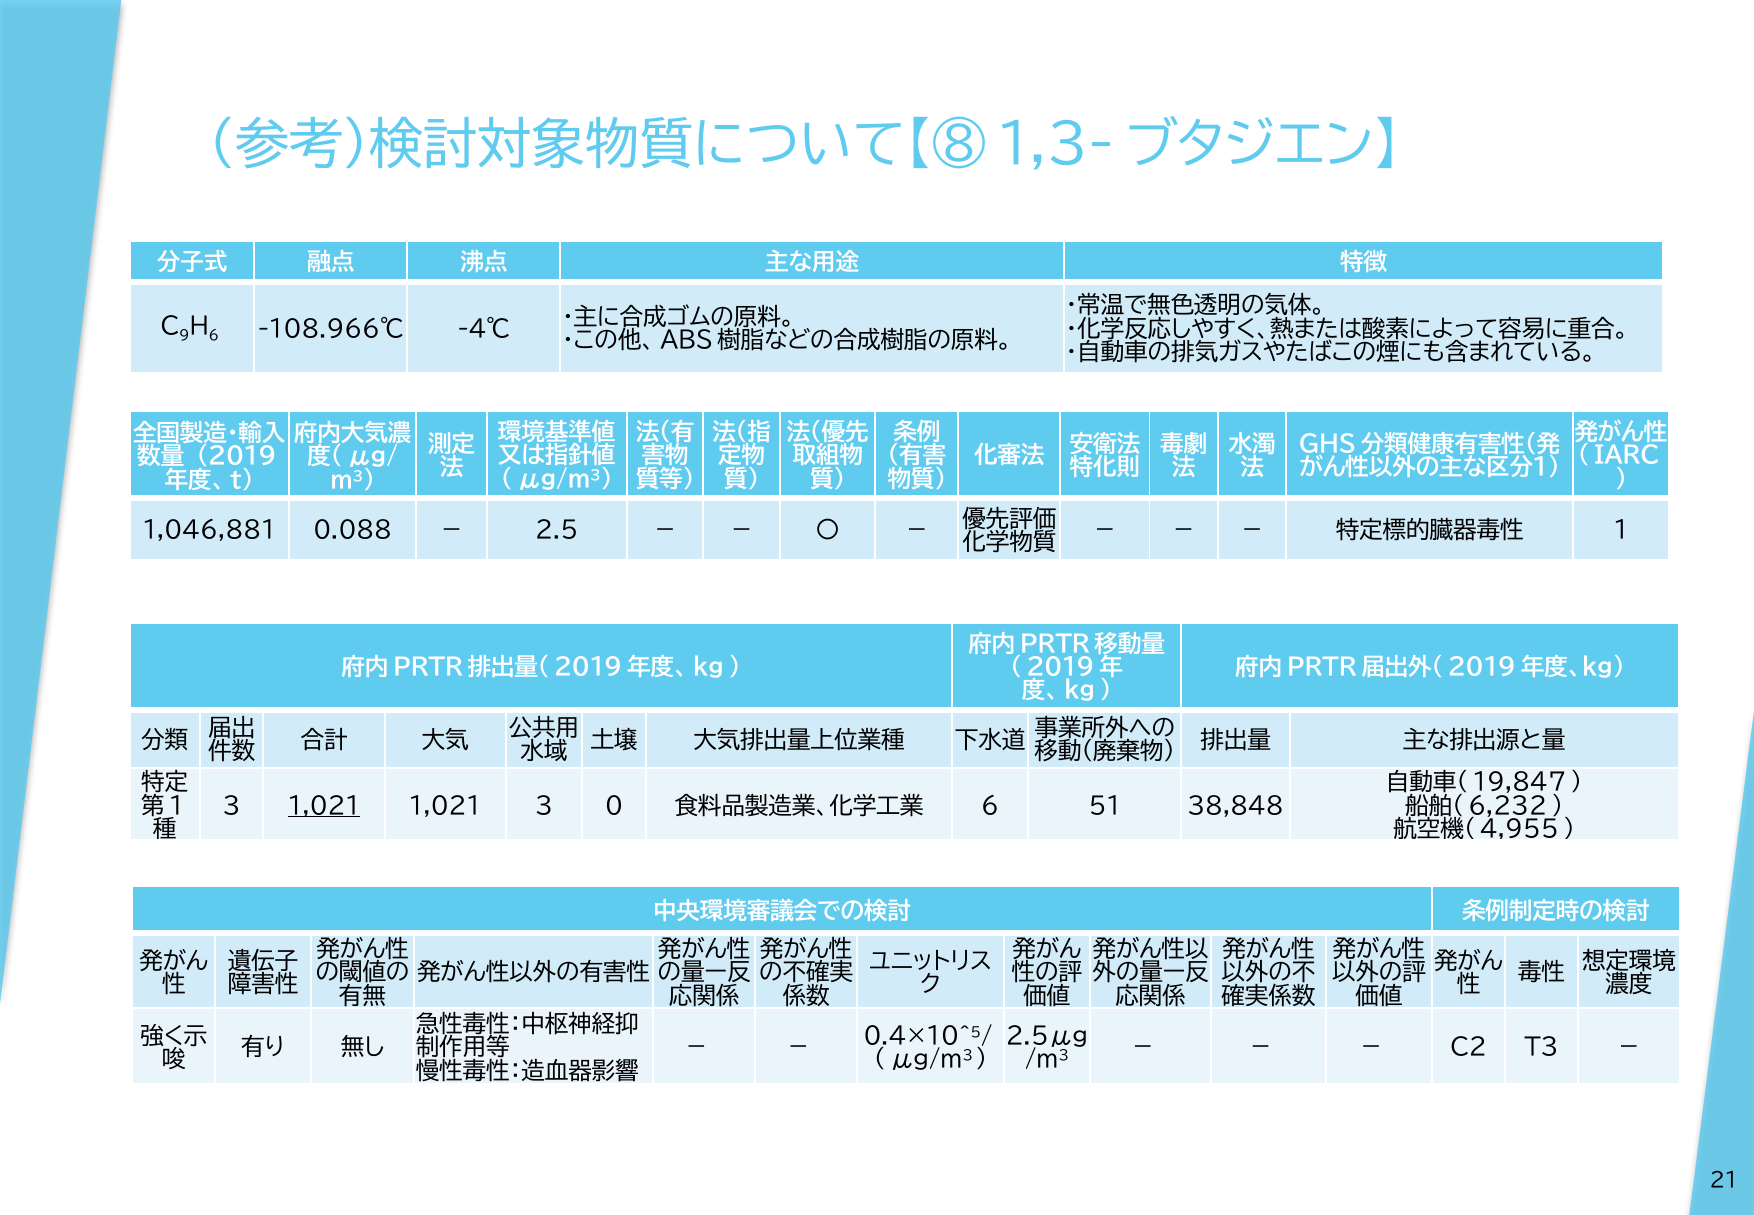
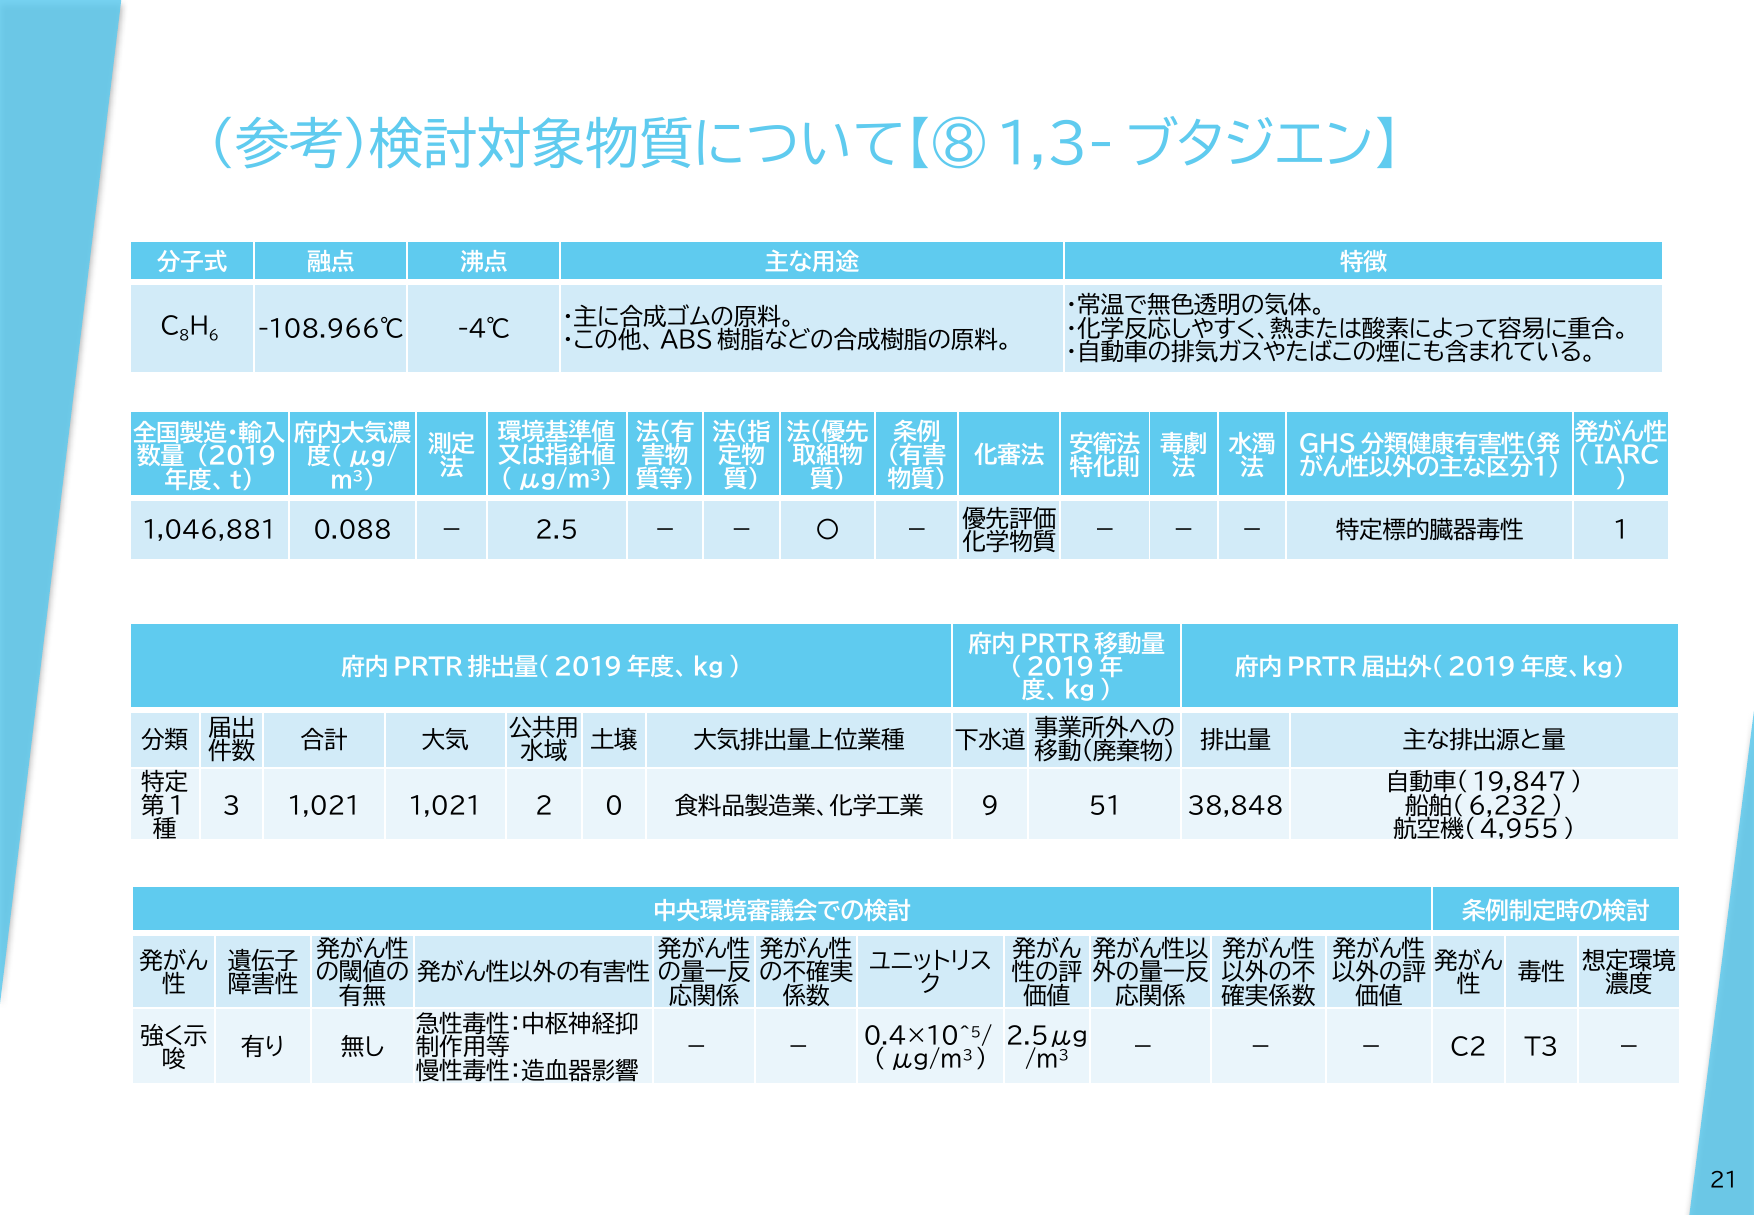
9: 9 -> 8
1,021 at (324, 806) underline: present -> none
1,021 3: 3 -> 2
6 at (990, 806): 6 -> 9
